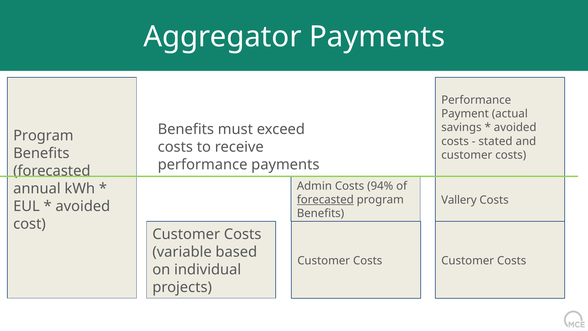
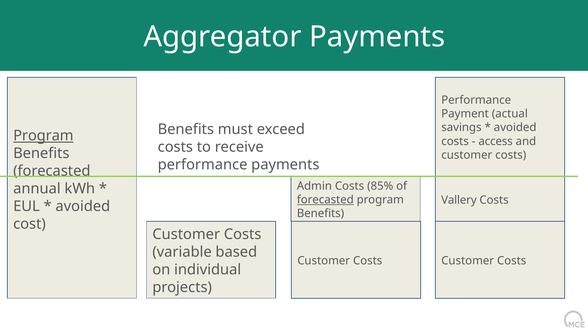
Program at (43, 136) underline: none -> present
stated: stated -> access
94%: 94% -> 85%
